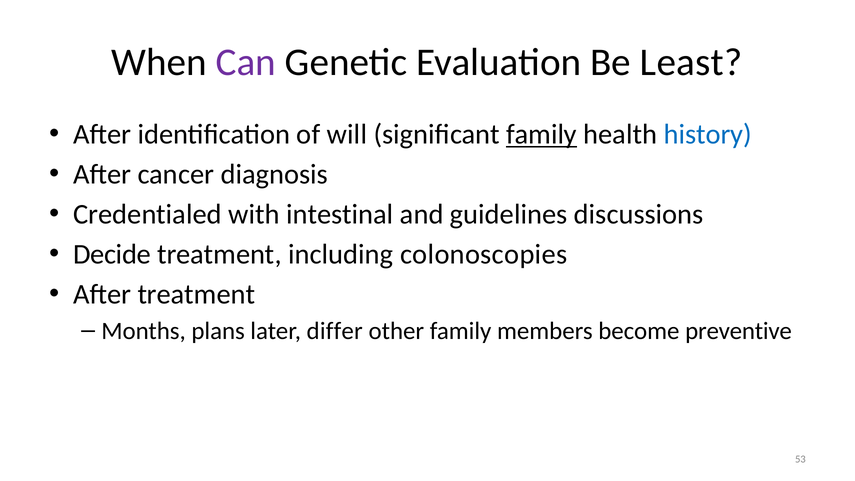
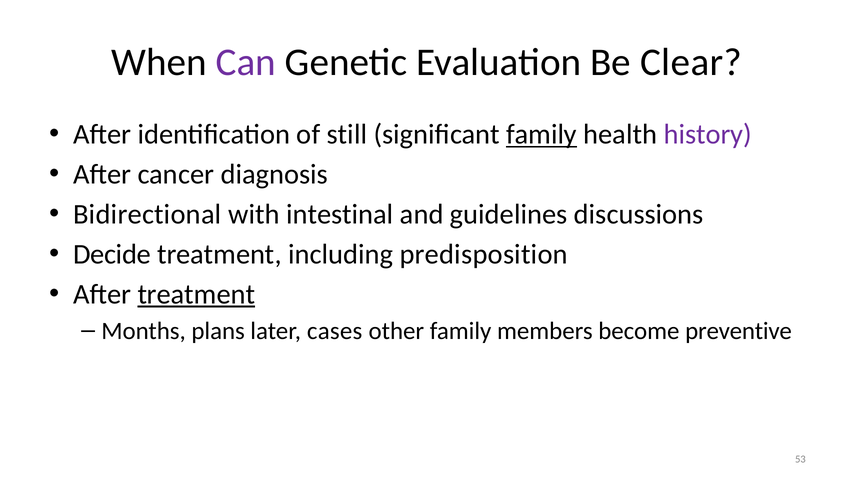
Least: Least -> Clear
will: will -> still
history colour: blue -> purple
Credentialed: Credentialed -> Bidirectional
colonoscopies: colonoscopies -> predisposition
treatment at (196, 294) underline: none -> present
differ: differ -> cases
